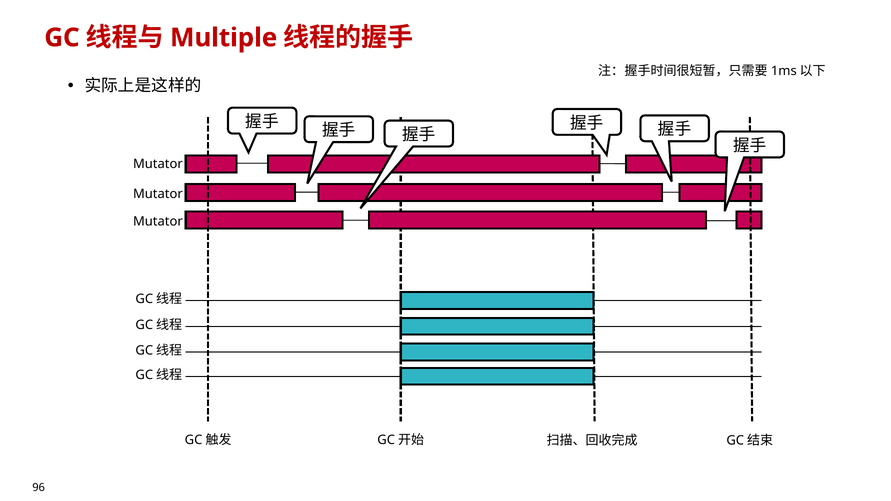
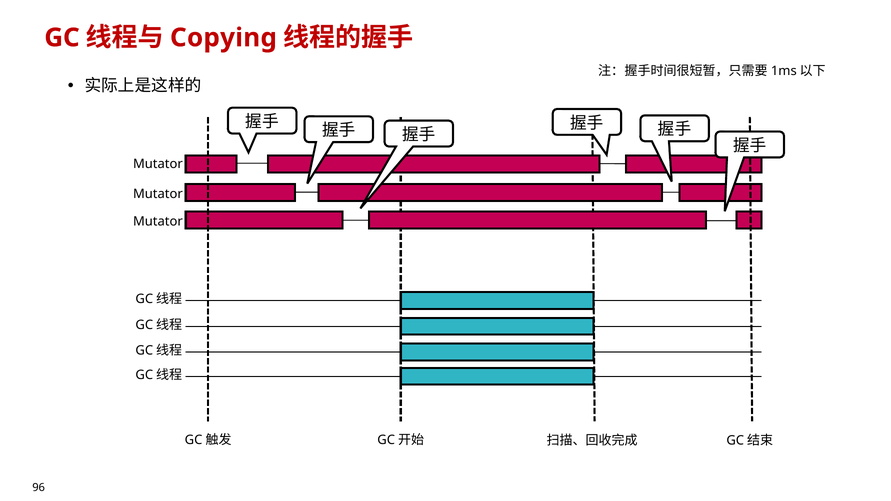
Multiple: Multiple -> Copying
